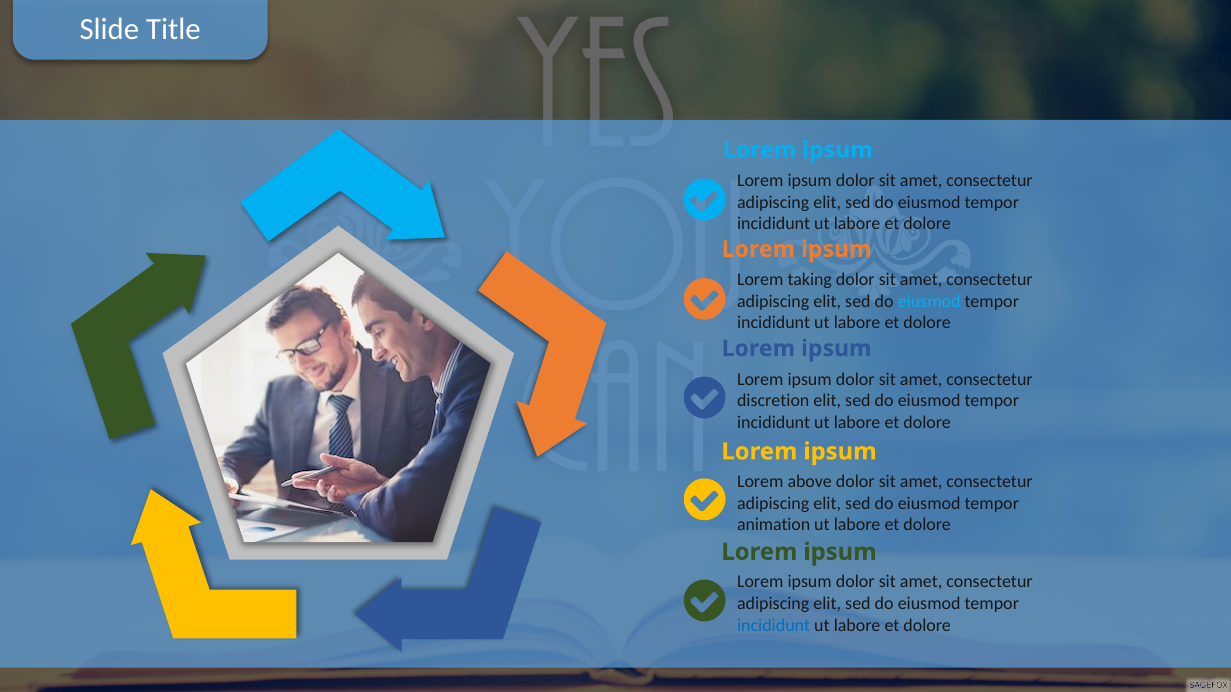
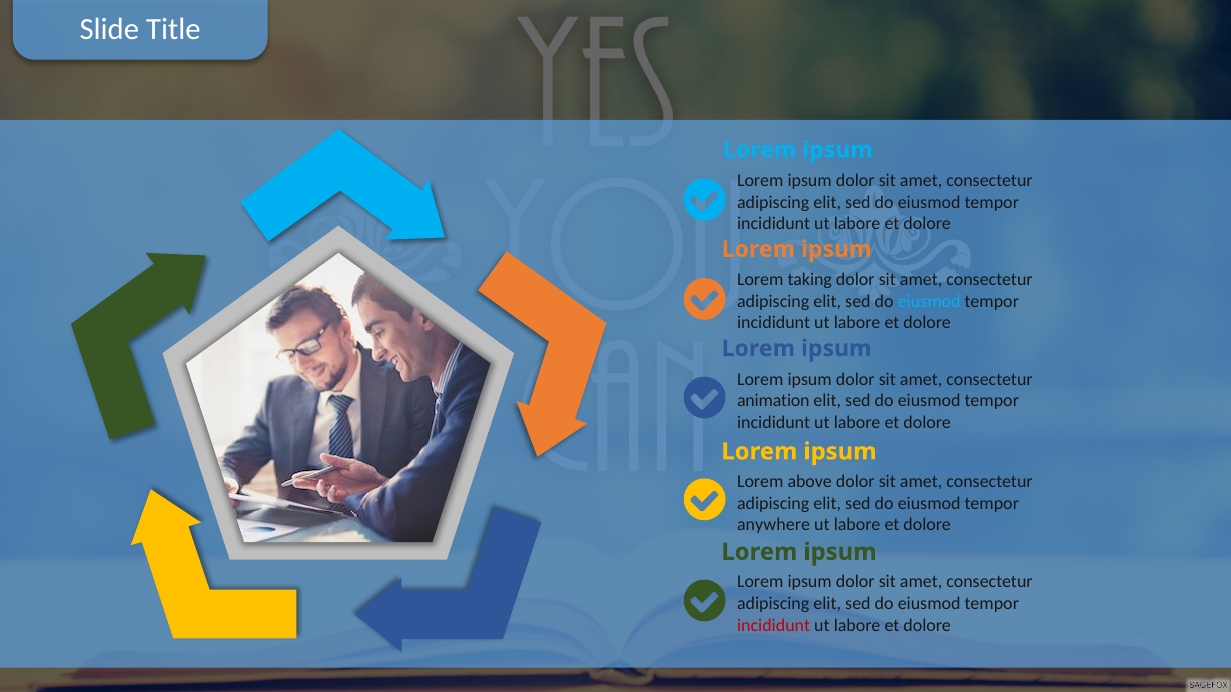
discretion: discretion -> animation
animation: animation -> anywhere
incididunt at (774, 626) colour: blue -> red
